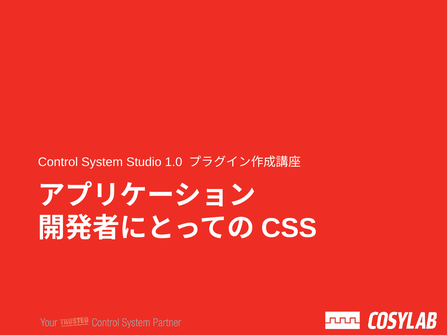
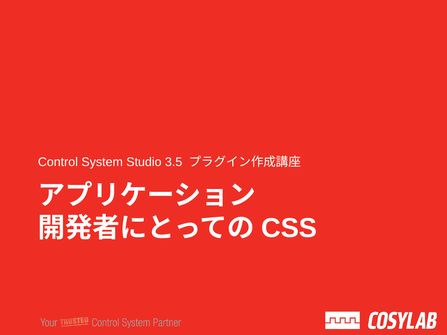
1.0: 1.0 -> 3.5
